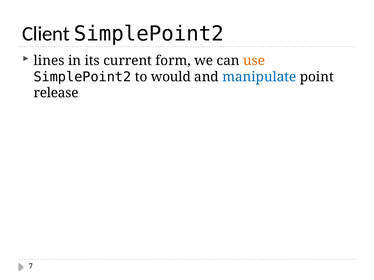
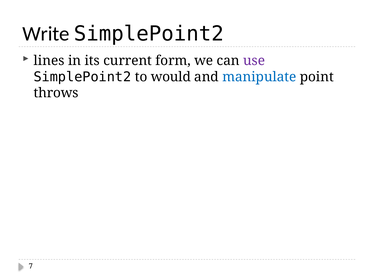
Client: Client -> Write
use colour: orange -> purple
release: release -> throws
